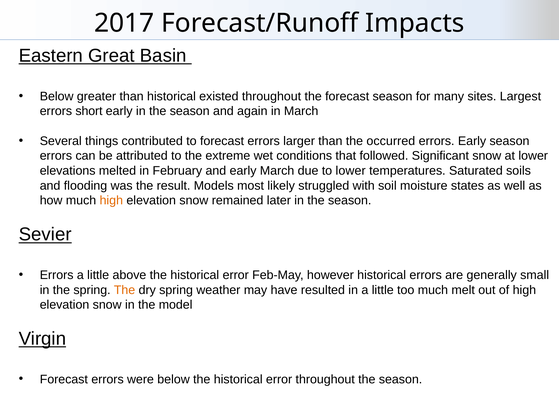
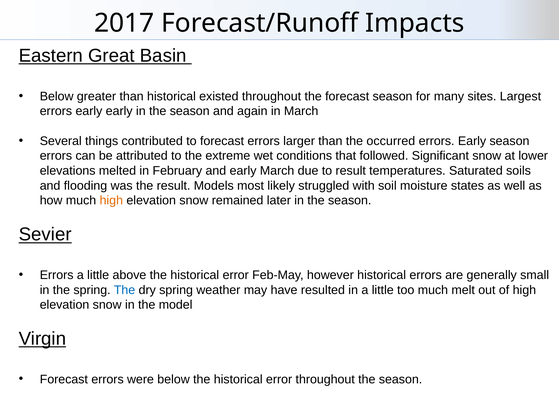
short at (89, 111): short -> early
to lower: lower -> result
The at (125, 290) colour: orange -> blue
